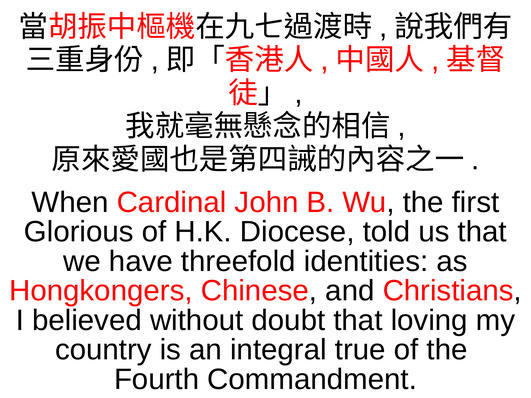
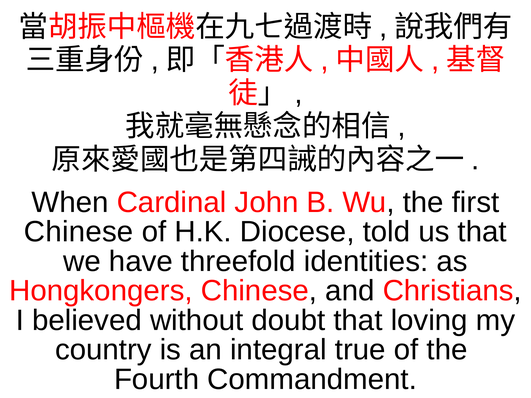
Glorious at (79, 232): Glorious -> Chinese
